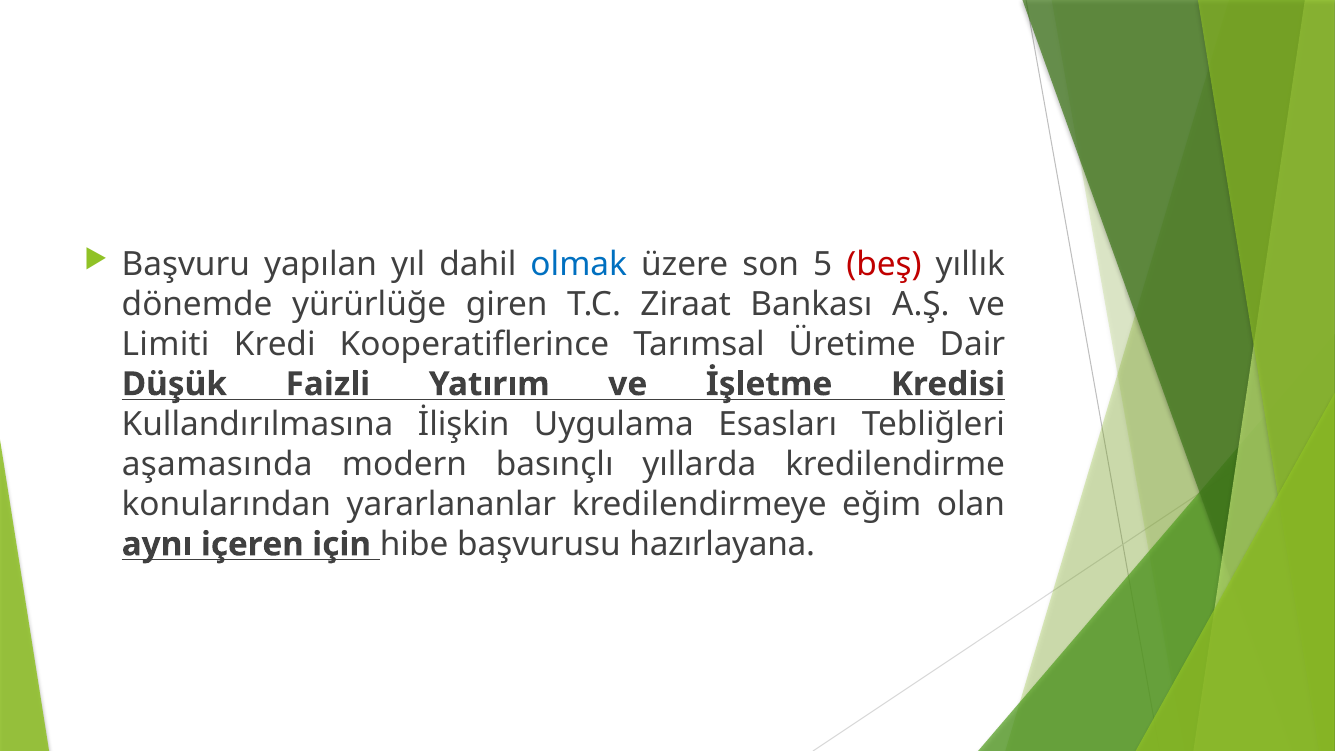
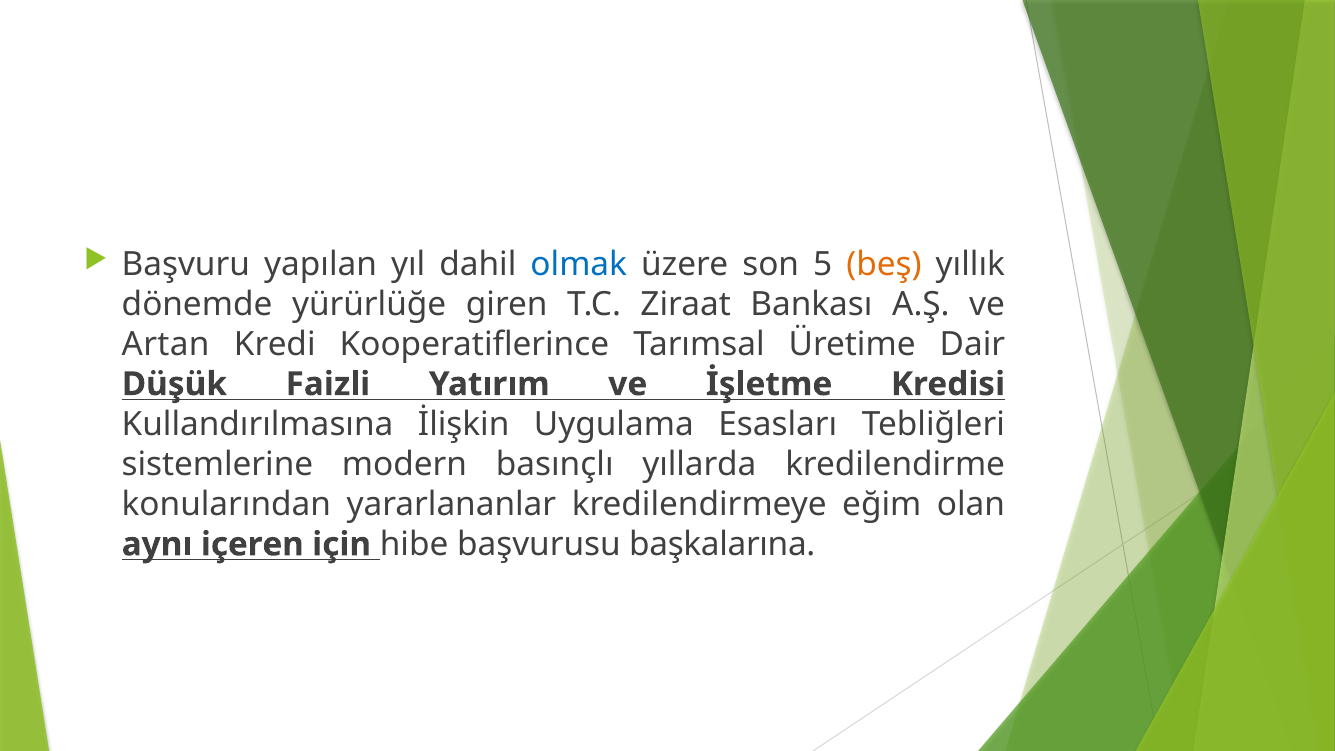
beş colour: red -> orange
Limiti: Limiti -> Artan
aşamasında: aşamasında -> sistemlerine
hazırlayana: hazırlayana -> başkalarına
